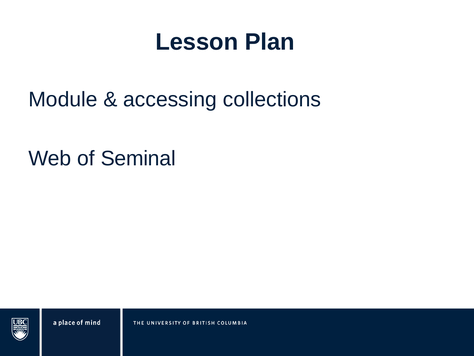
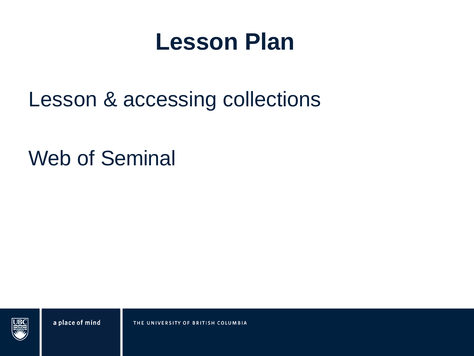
Module at (63, 99): Module -> Lesson
